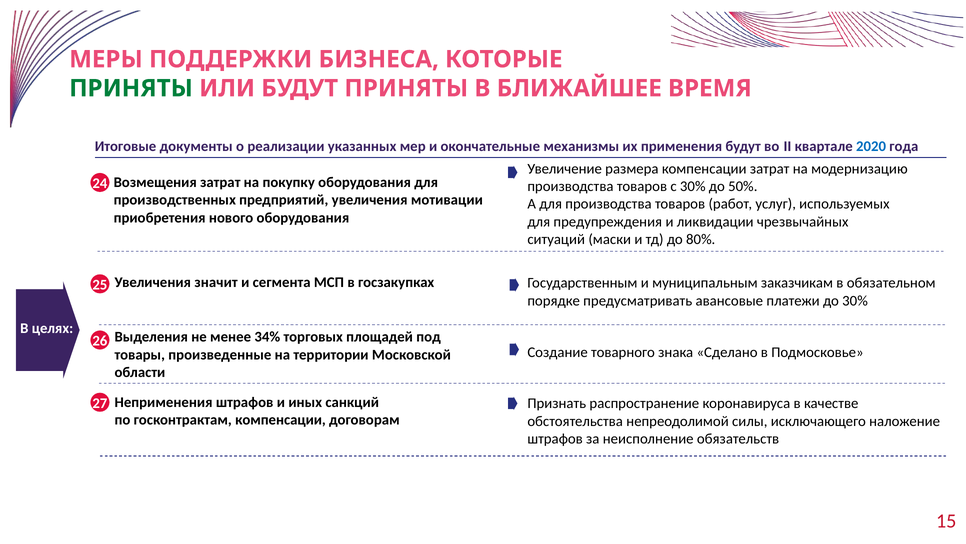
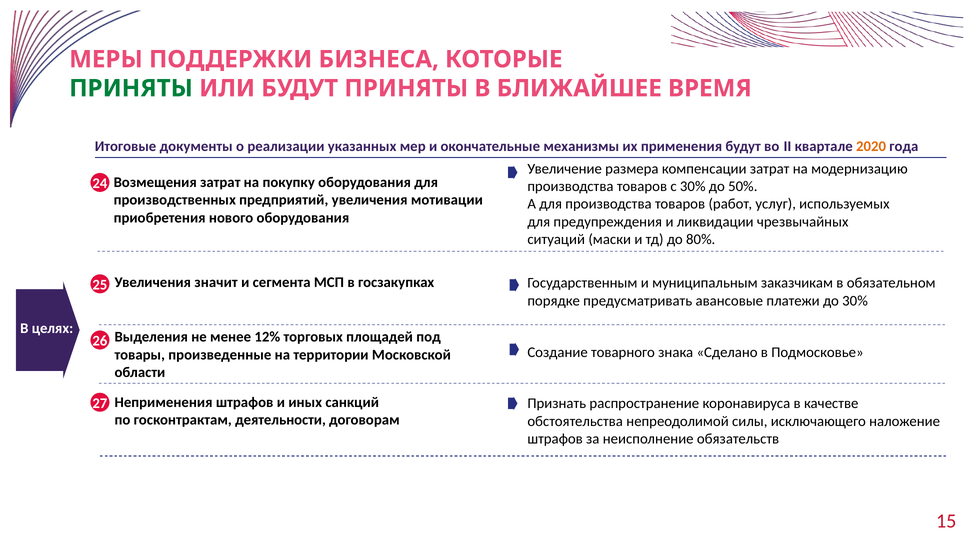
2020 colour: blue -> orange
34%: 34% -> 12%
госконтрактам компенсации: компенсации -> деятельности
